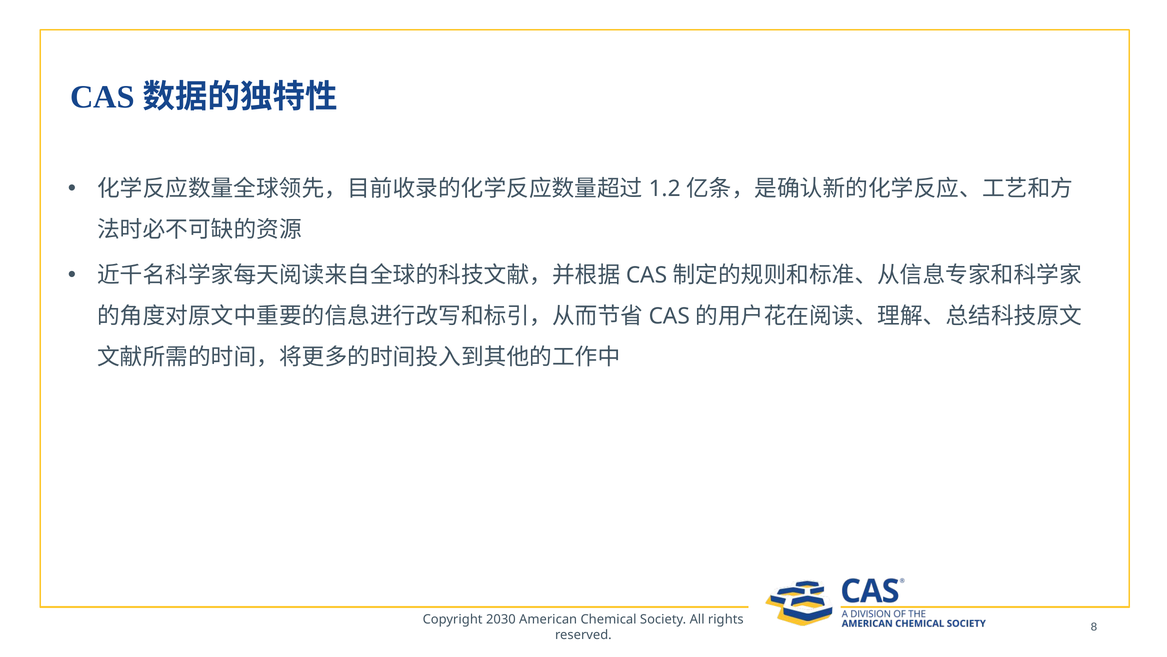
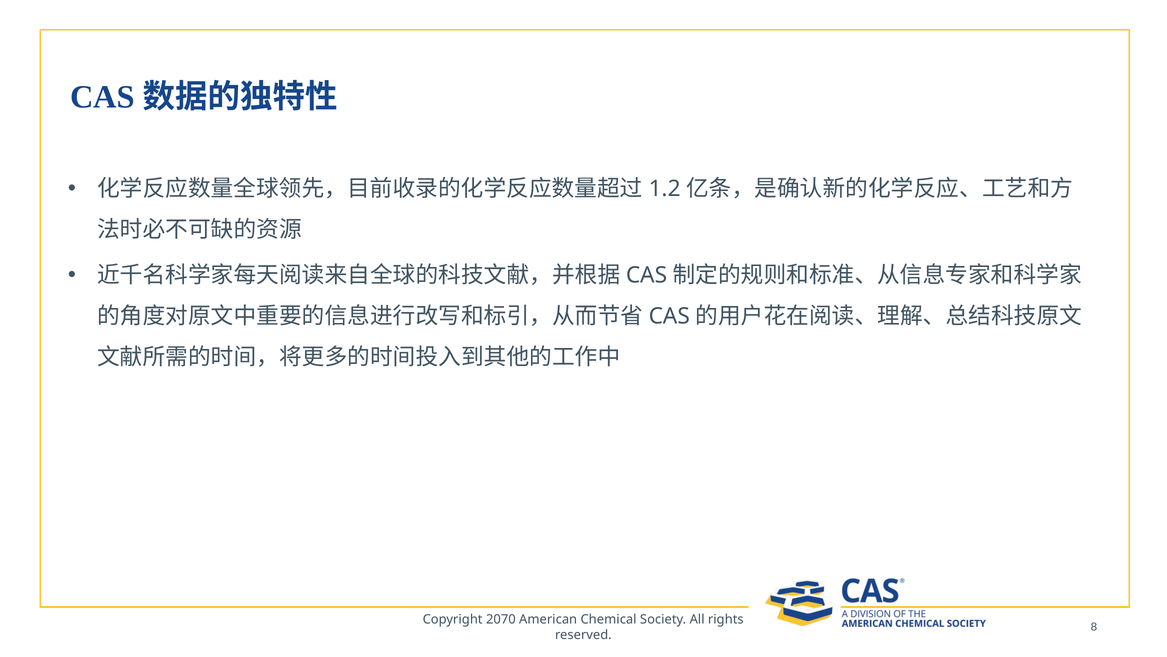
2030: 2030 -> 2070
